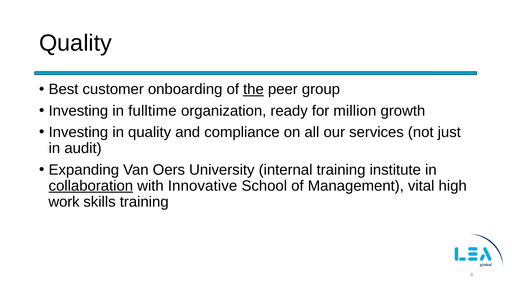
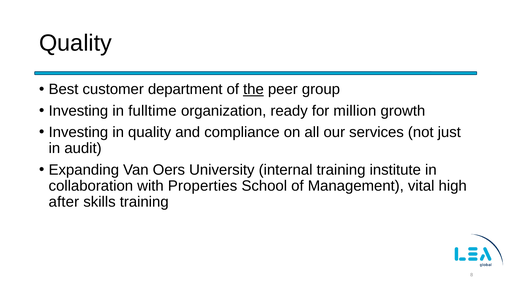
onboarding: onboarding -> department
collaboration underline: present -> none
Innovative: Innovative -> Properties
work: work -> after
